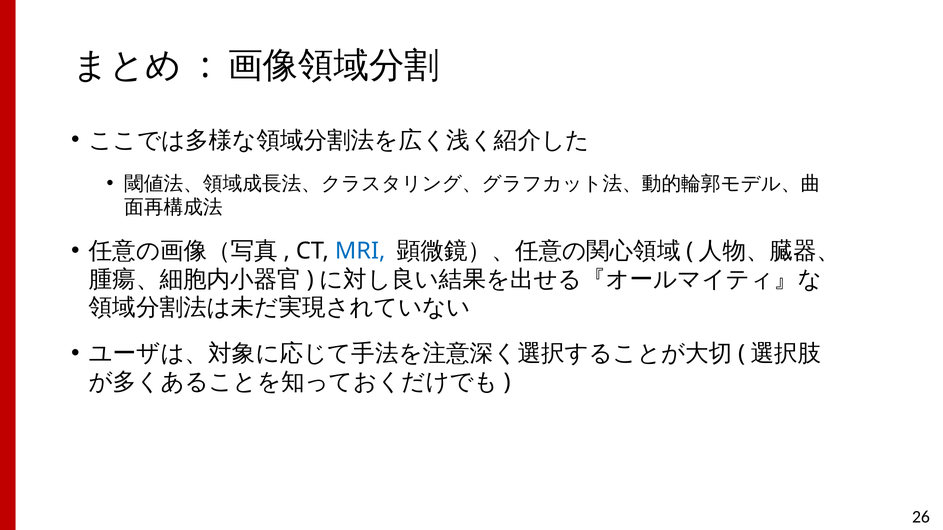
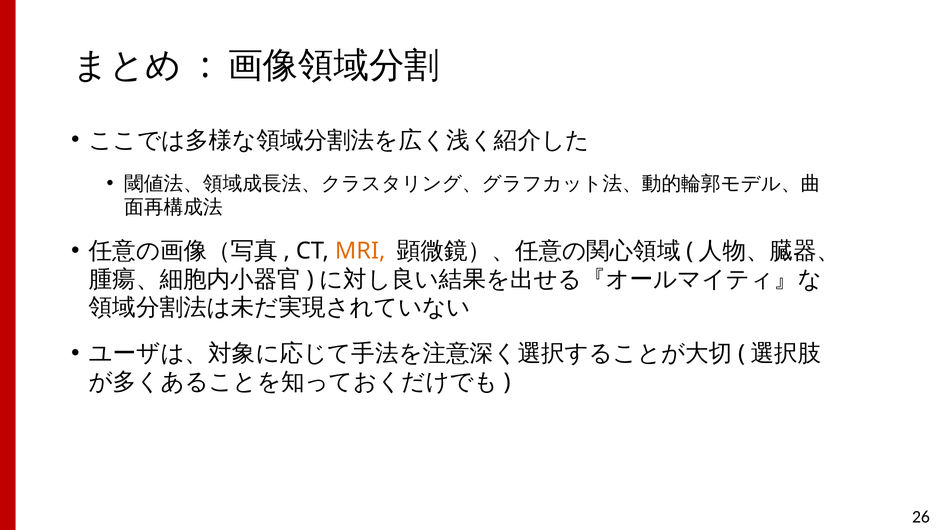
MRI colour: blue -> orange
